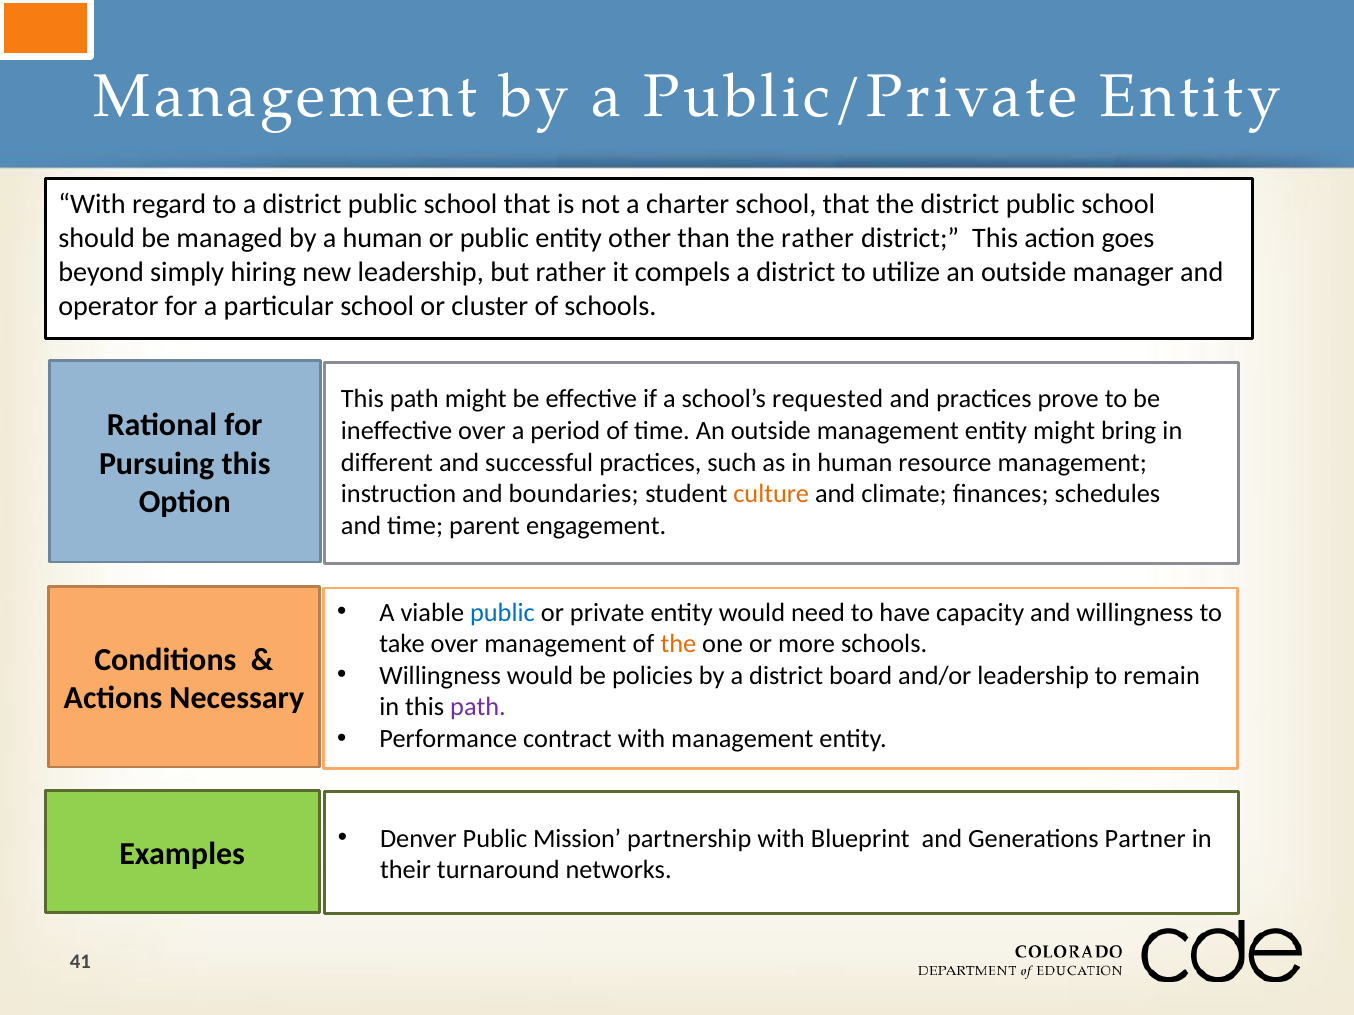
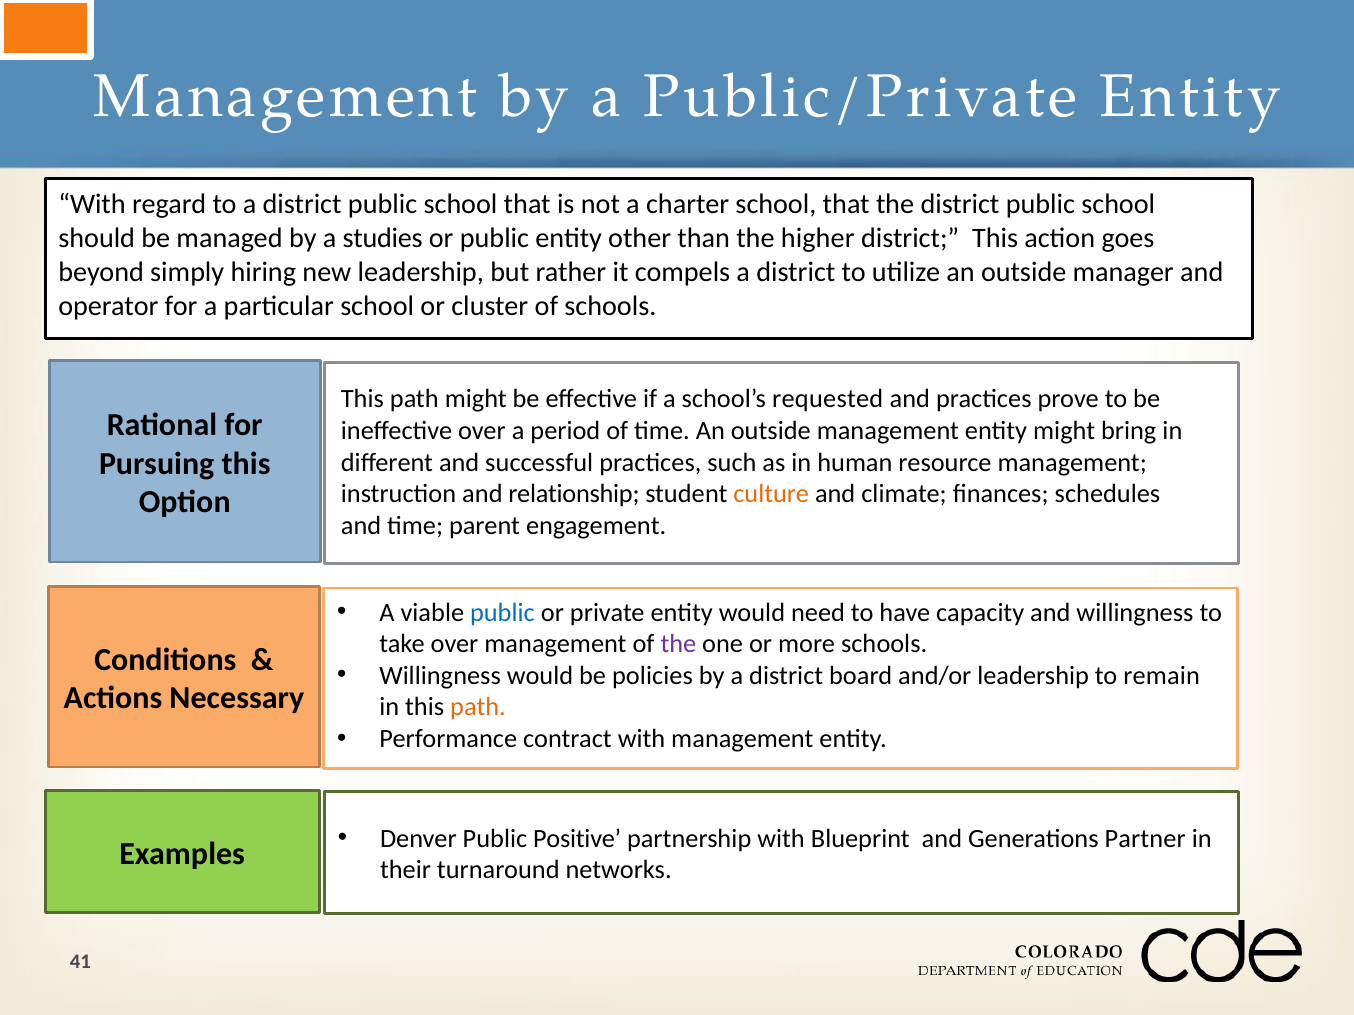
a human: human -> studies
the rather: rather -> higher
boundaries: boundaries -> relationship
the at (678, 644) colour: orange -> purple
path at (478, 707) colour: purple -> orange
Mission: Mission -> Positive
